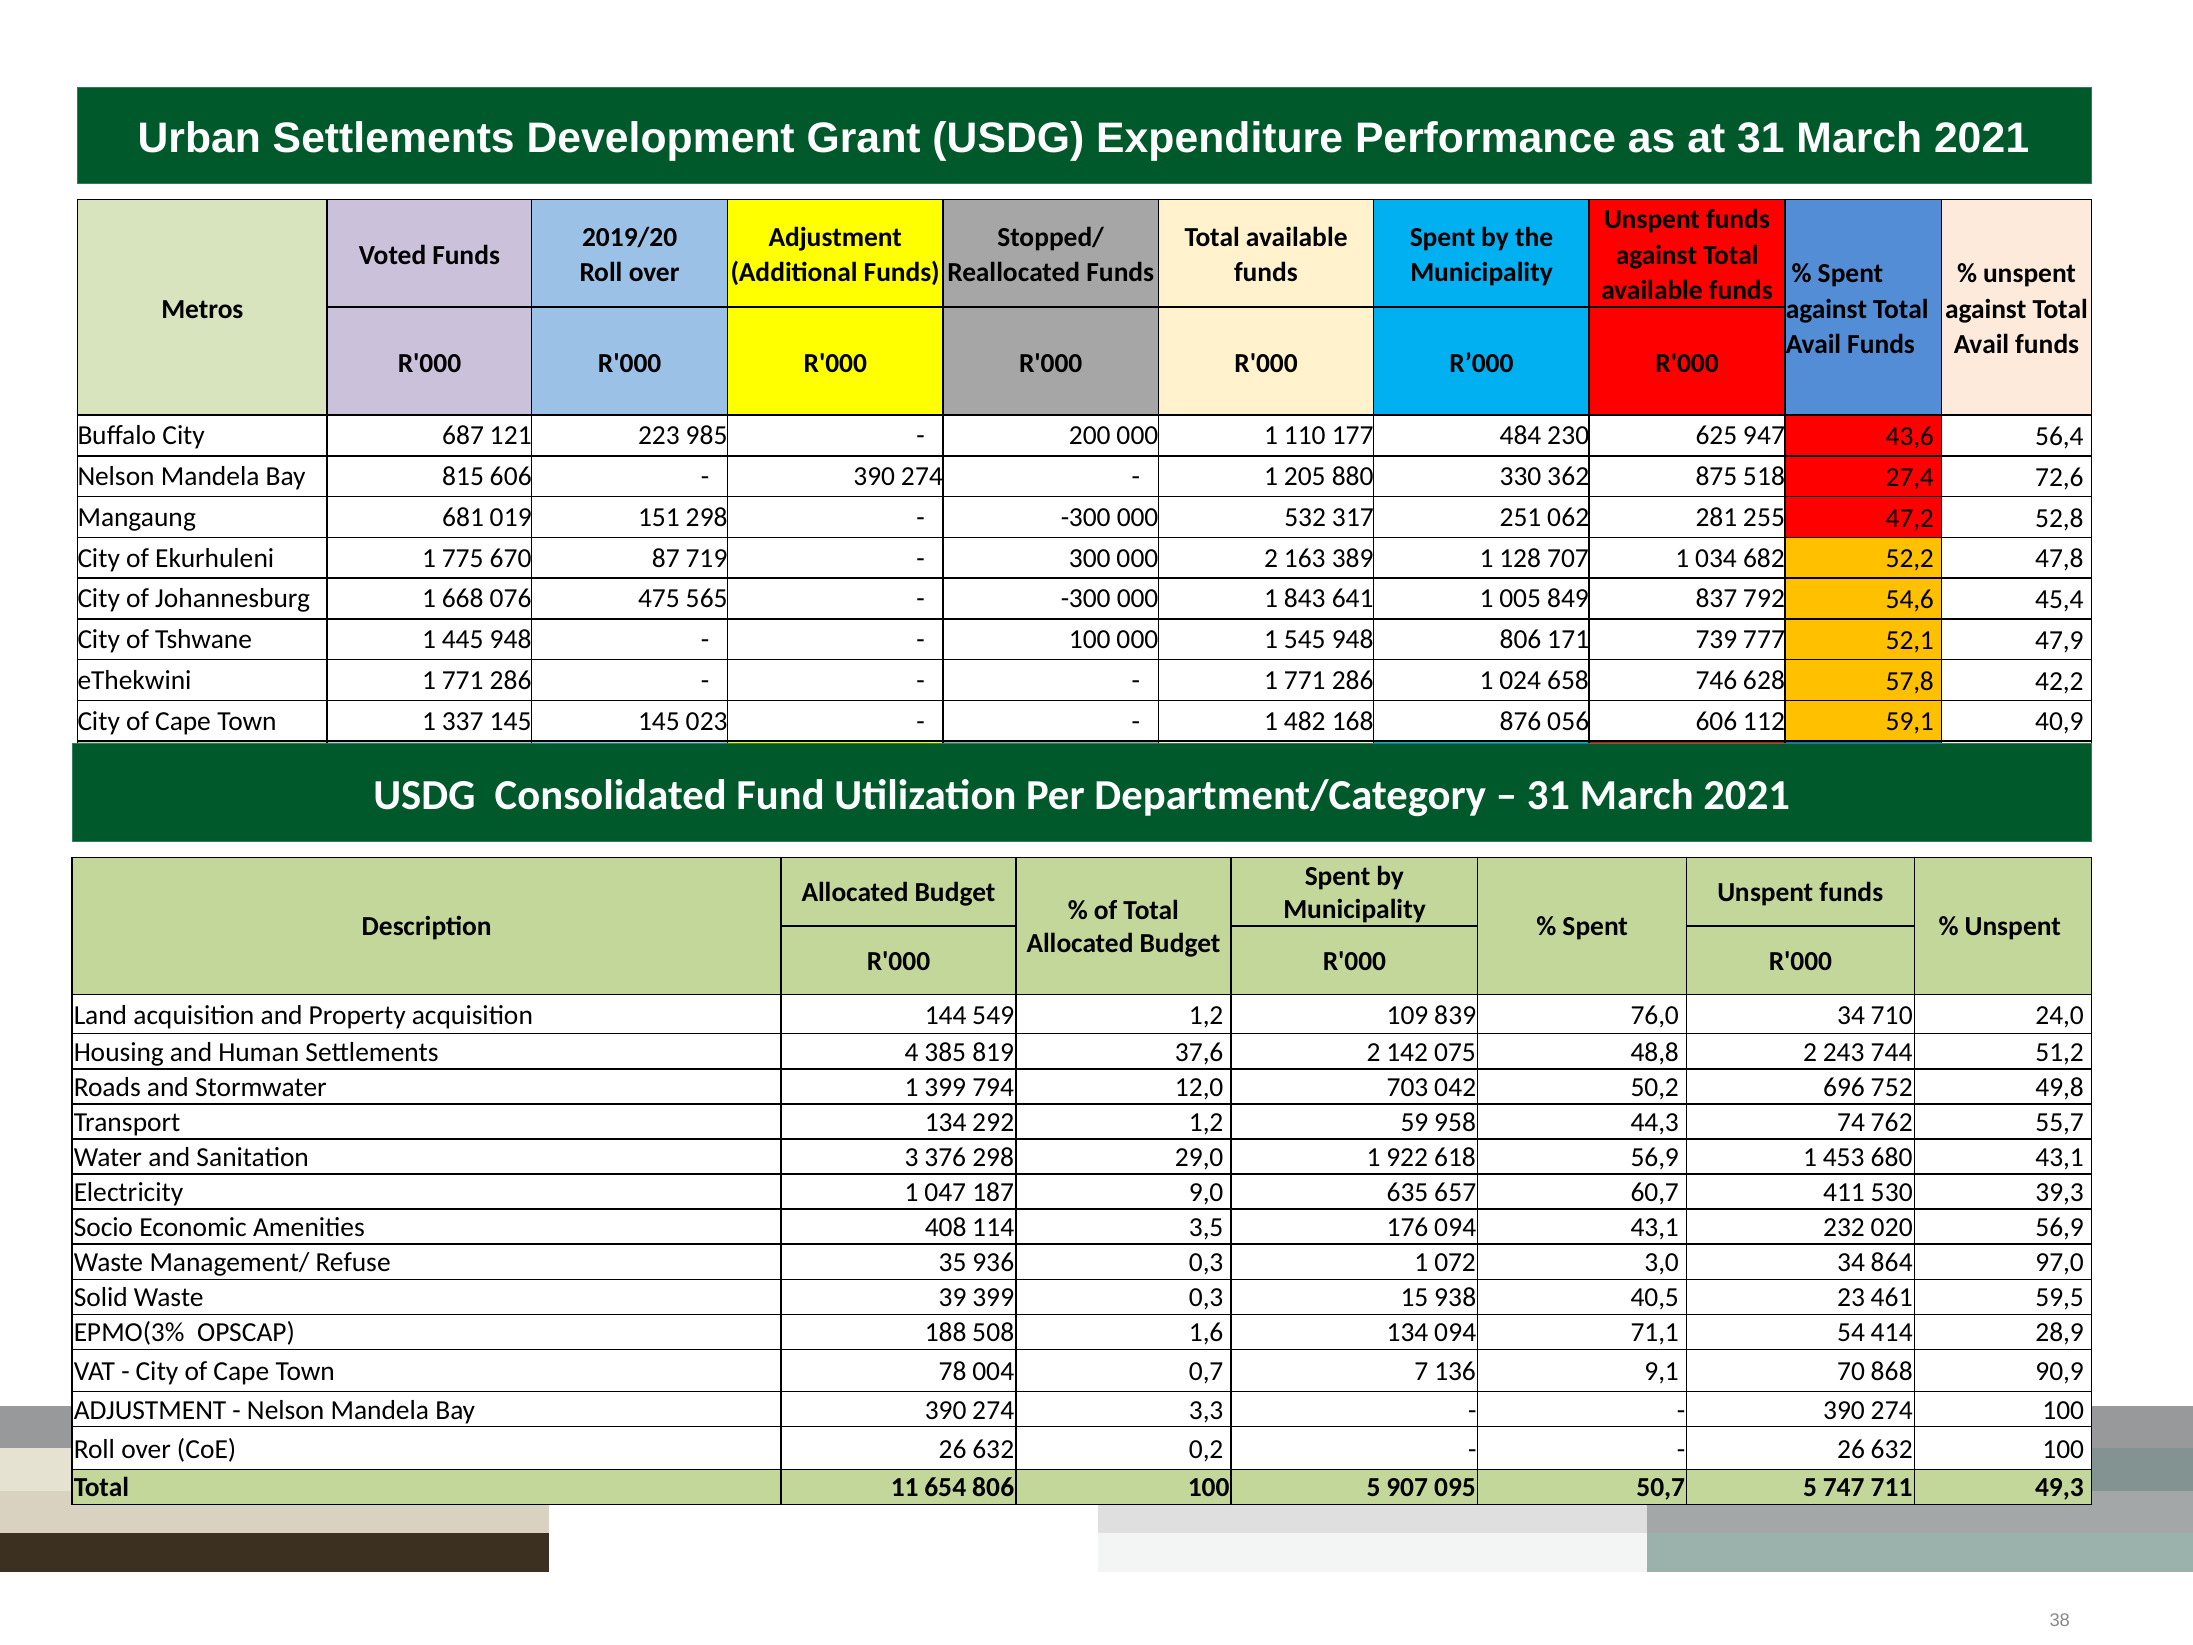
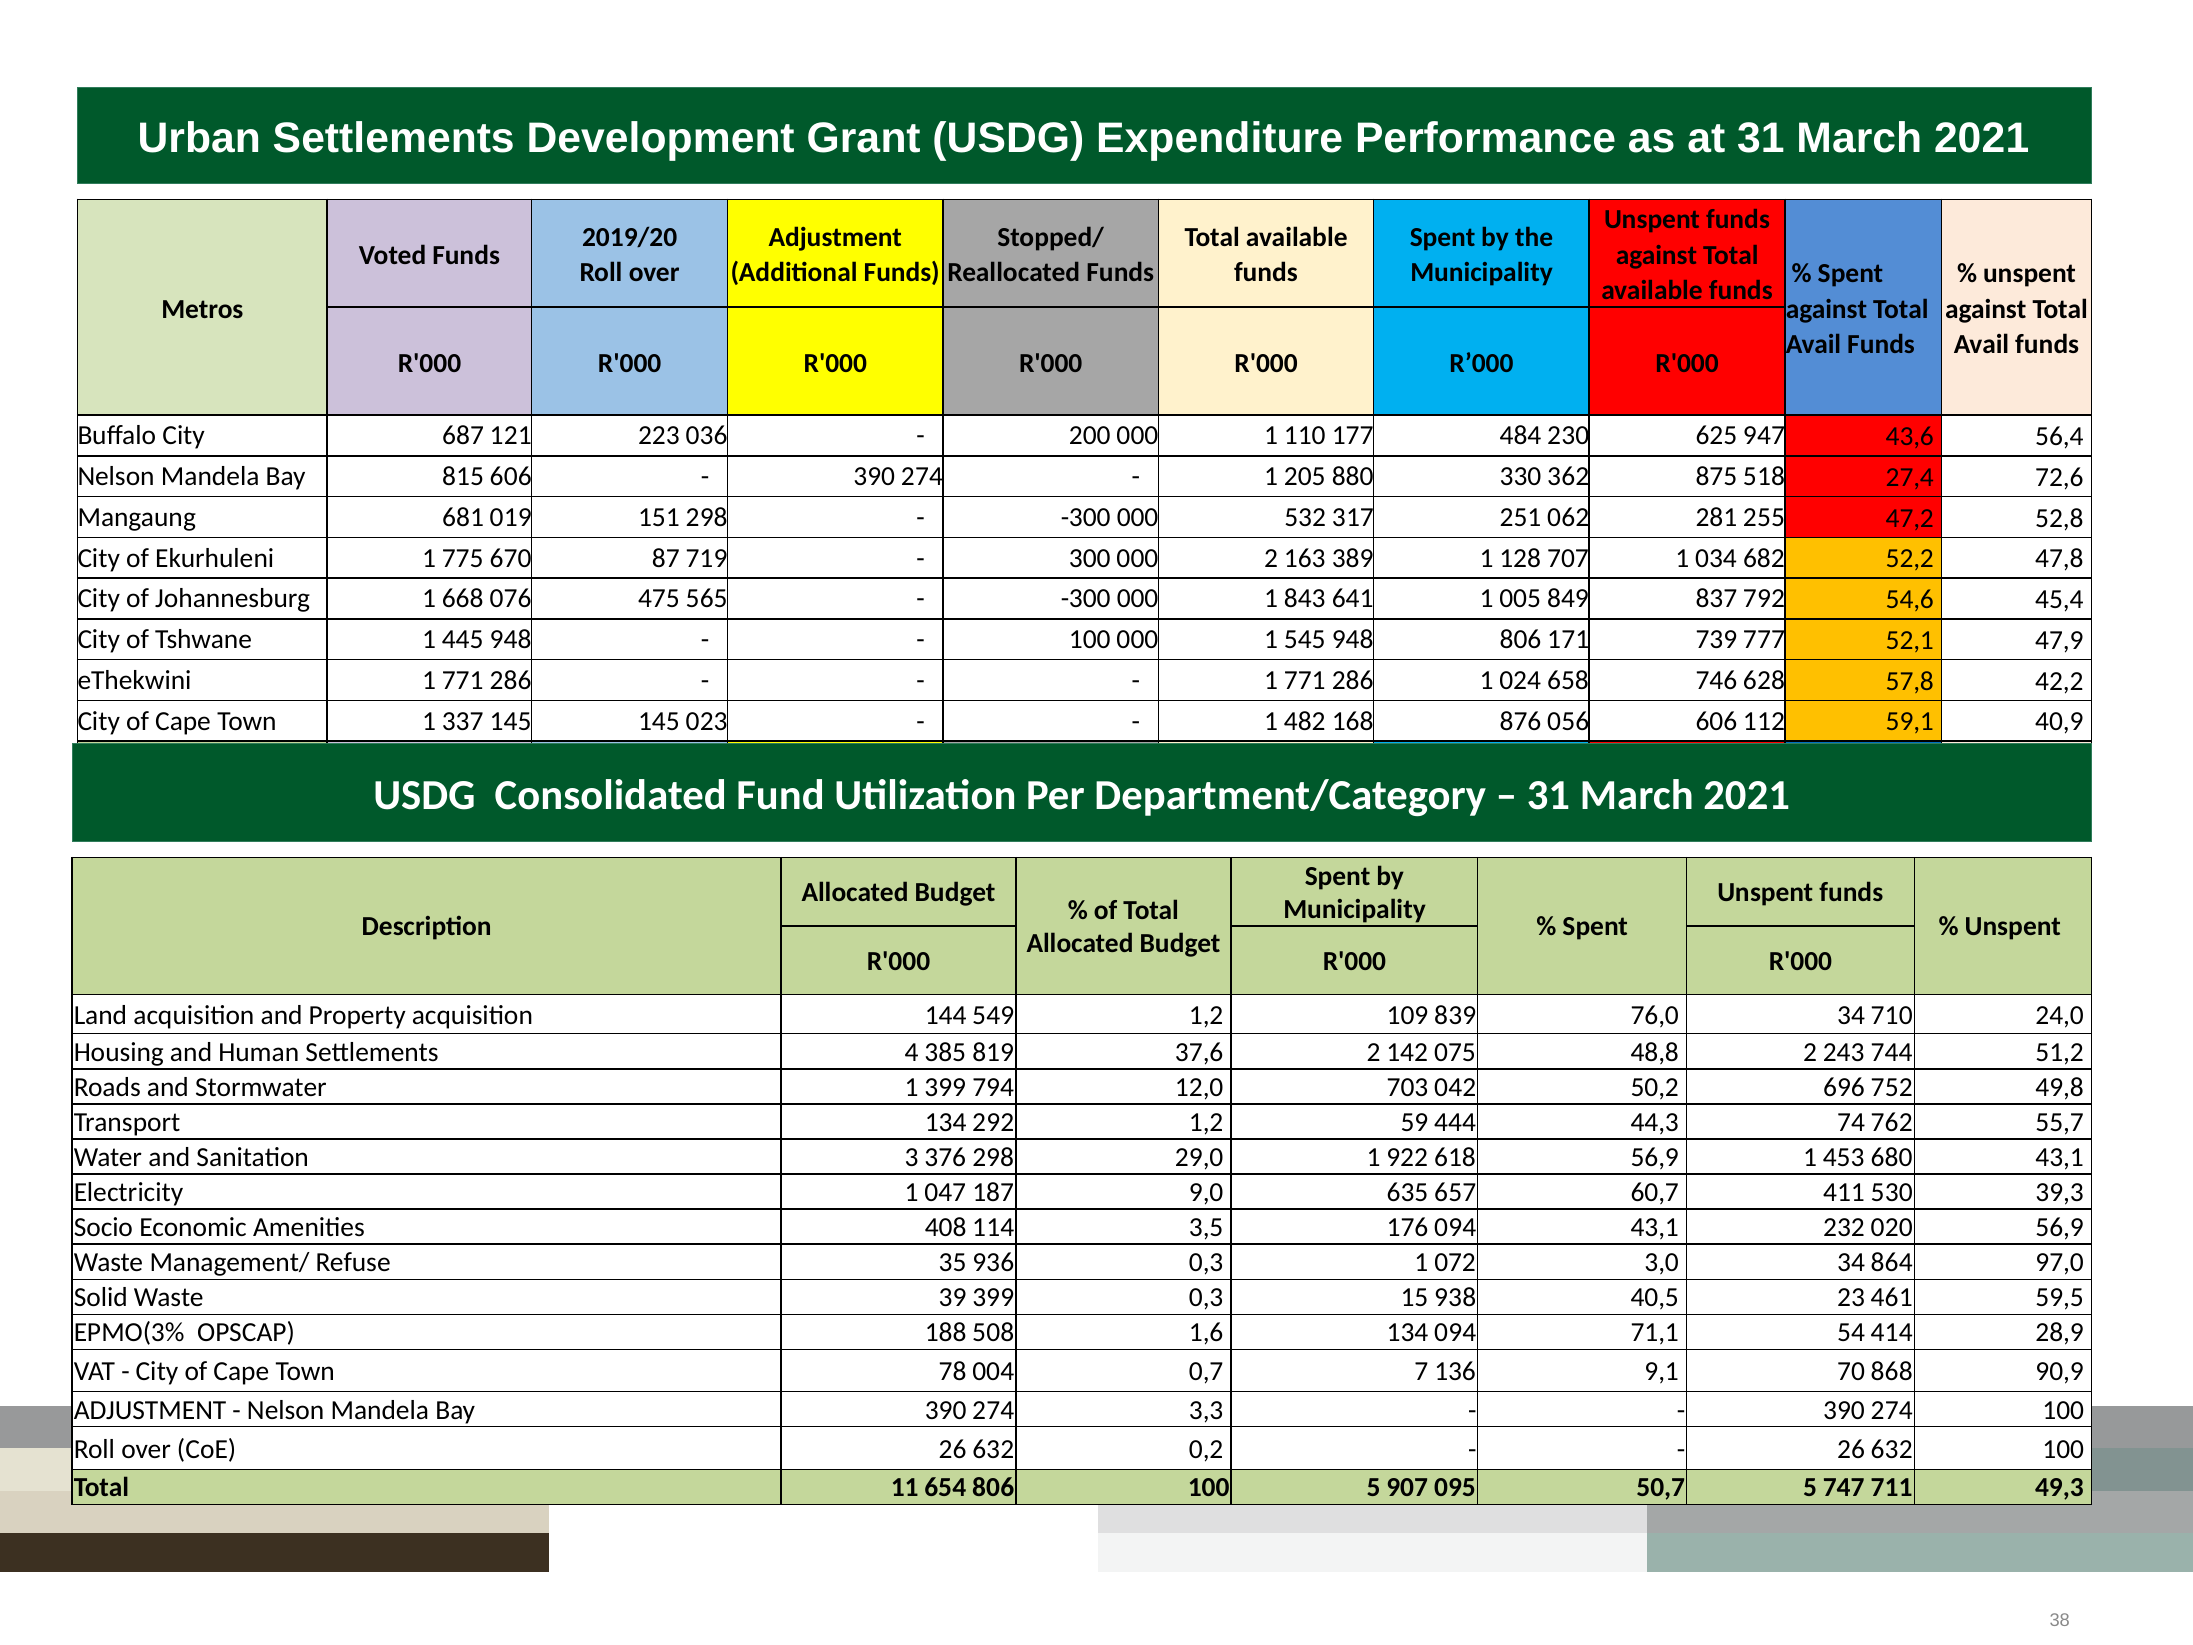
985: 985 -> 036
958: 958 -> 444
